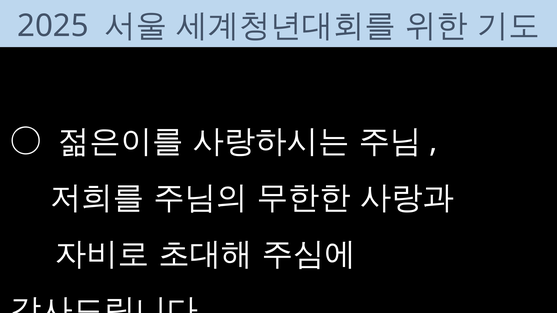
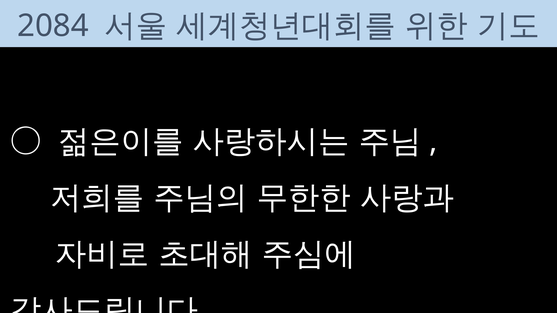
2025: 2025 -> 2084
